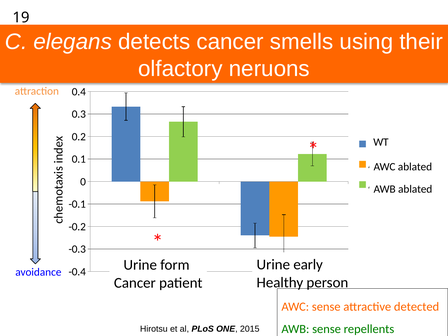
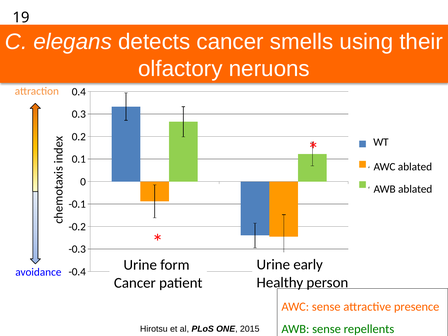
detected: detected -> presence
